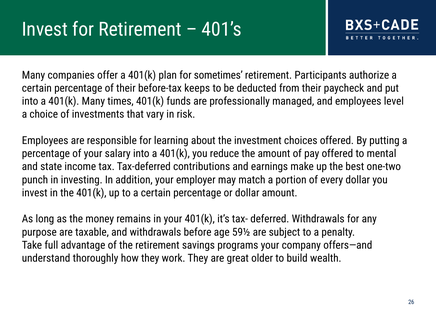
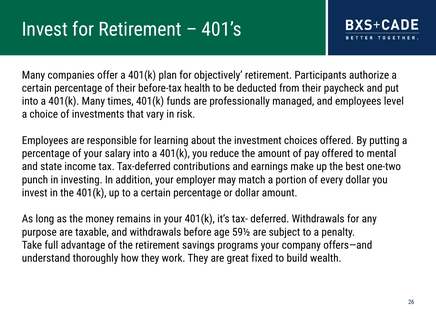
sometimes: sometimes -> objectively
keeps: keeps -> health
older: older -> fixed
